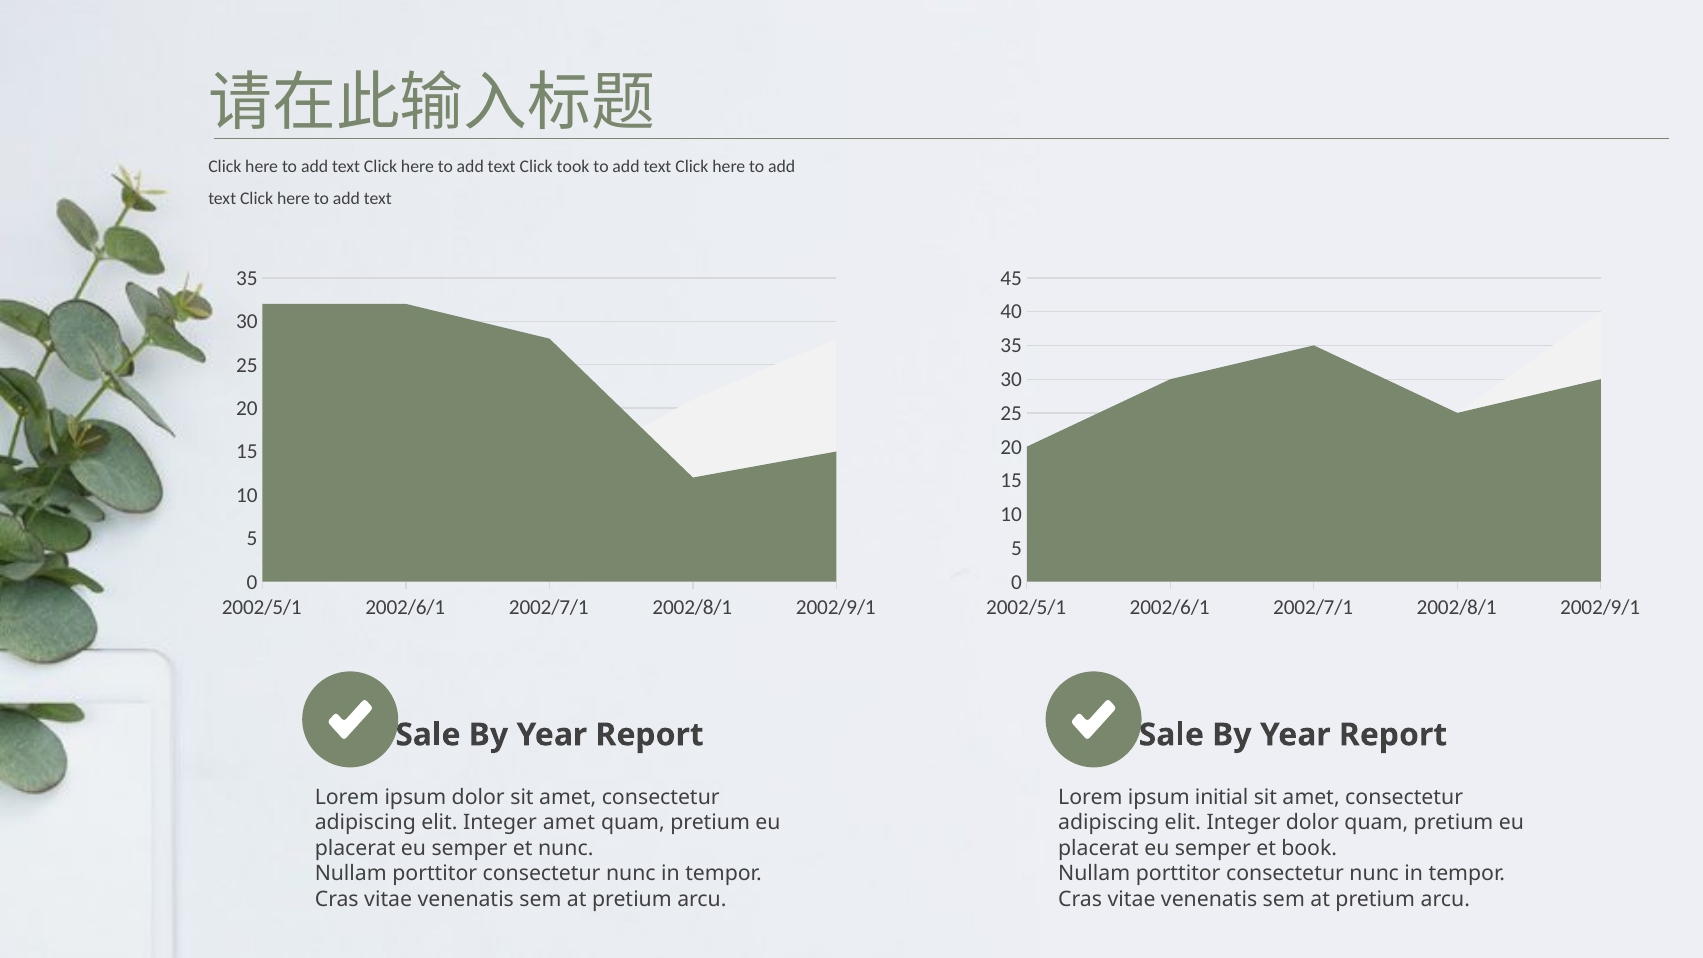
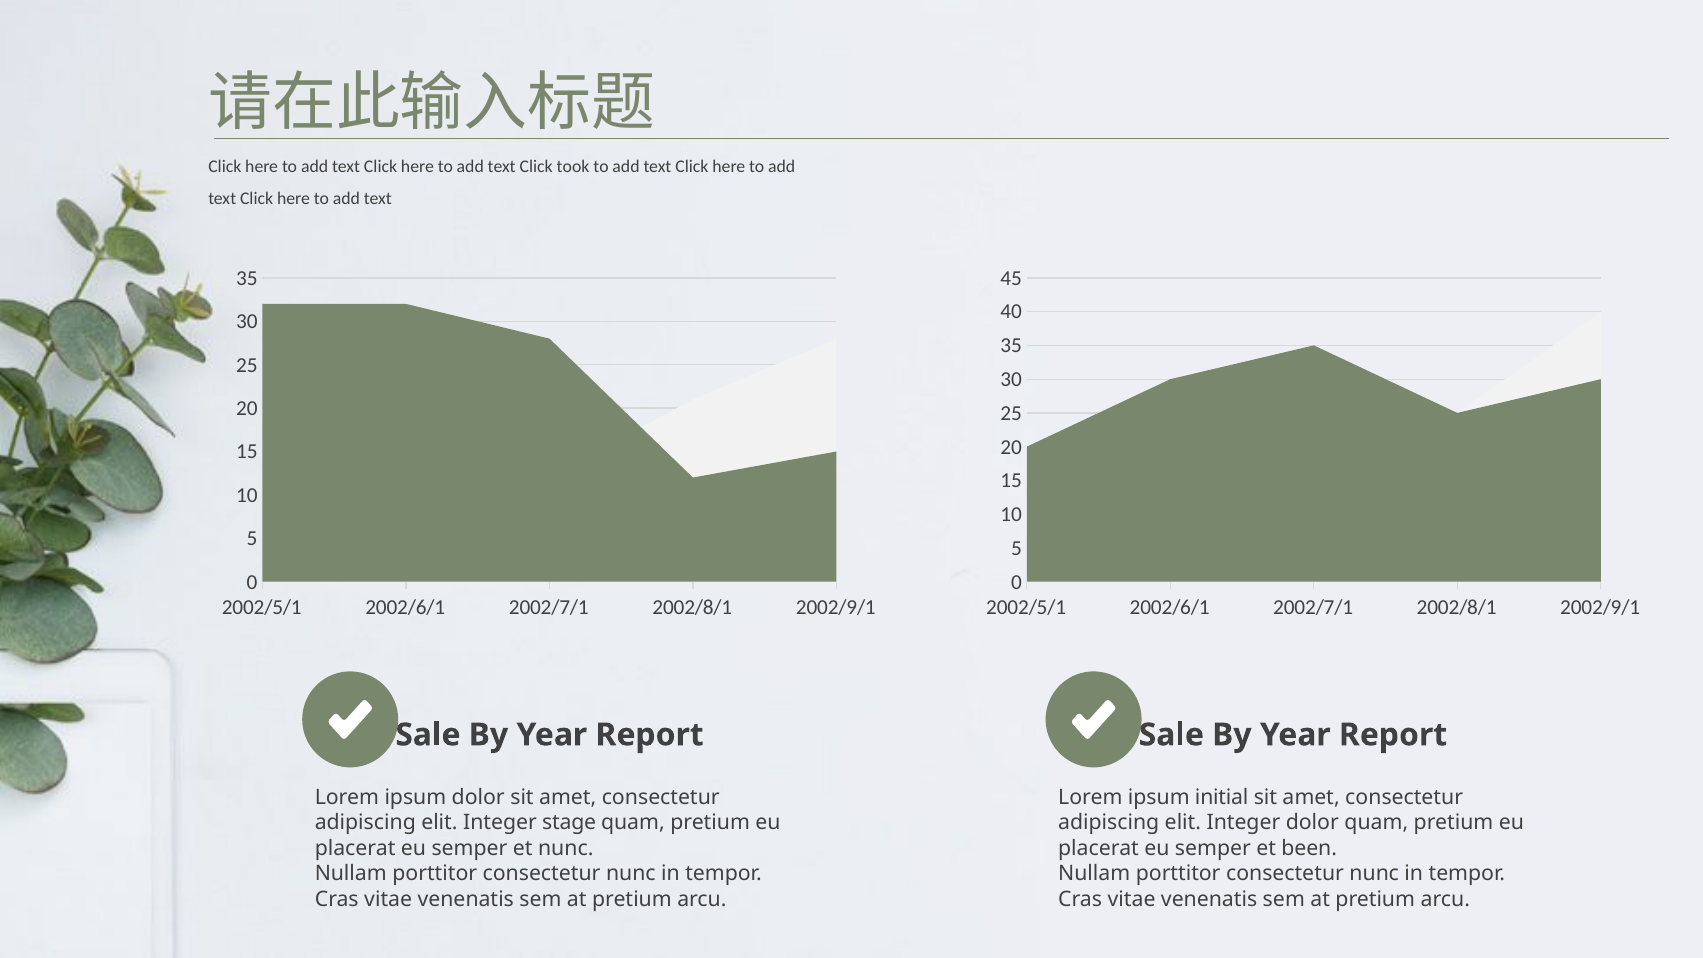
Integer amet: amet -> stage
book: book -> been
